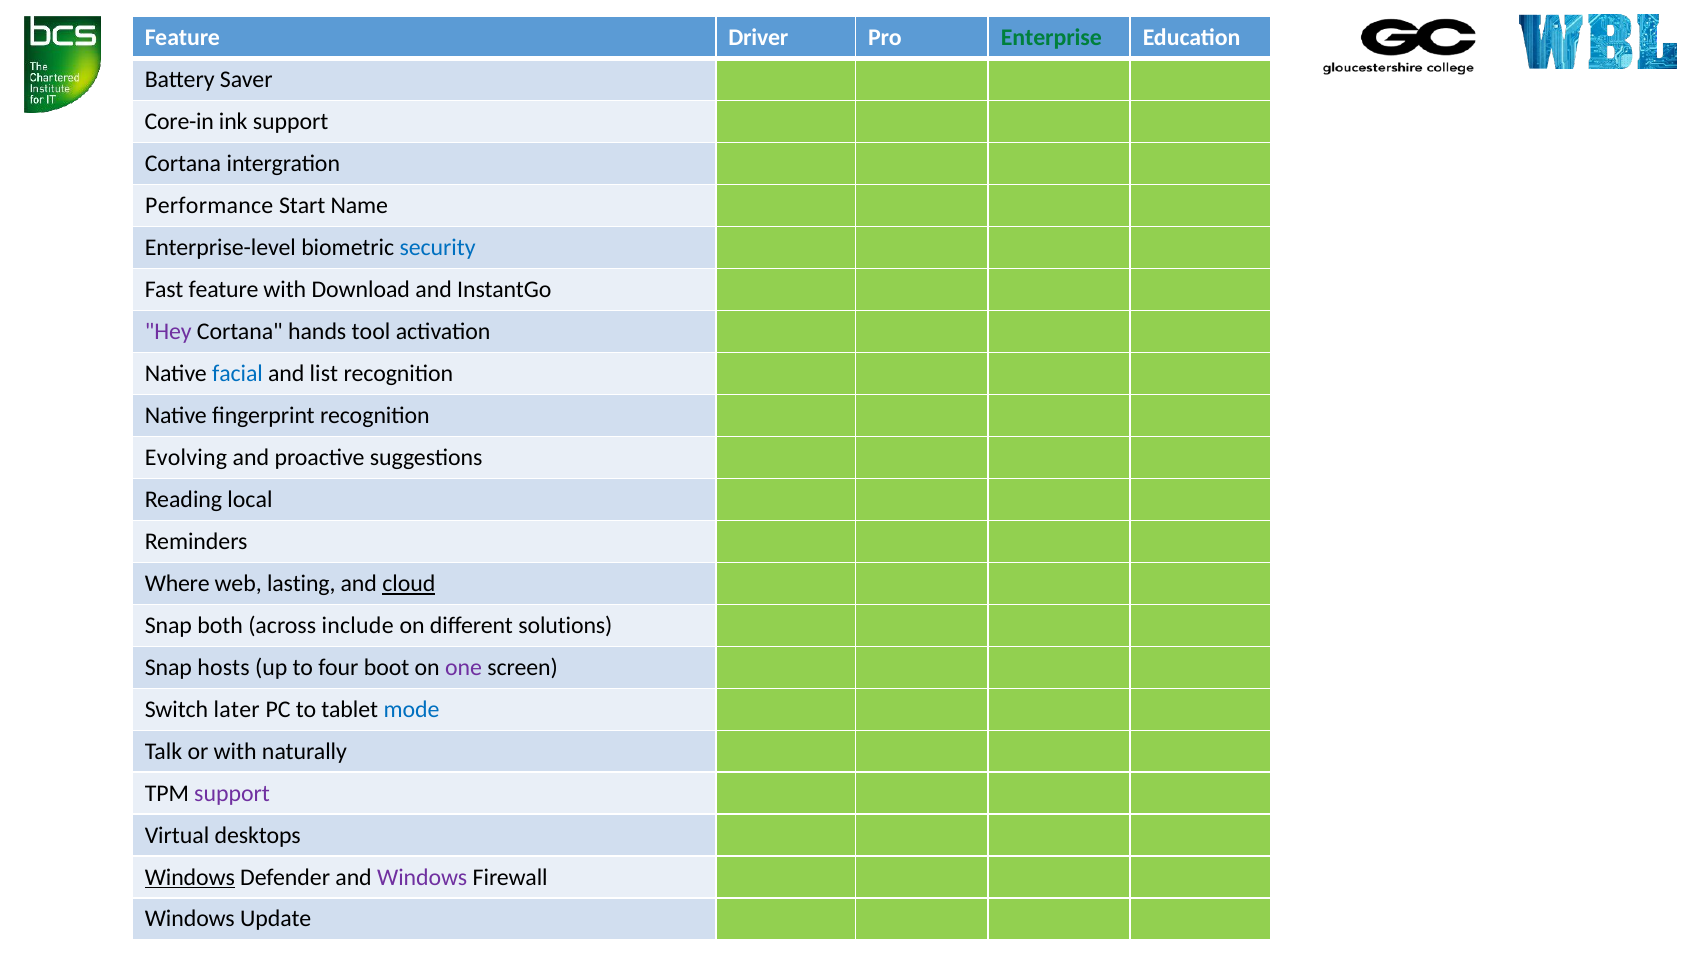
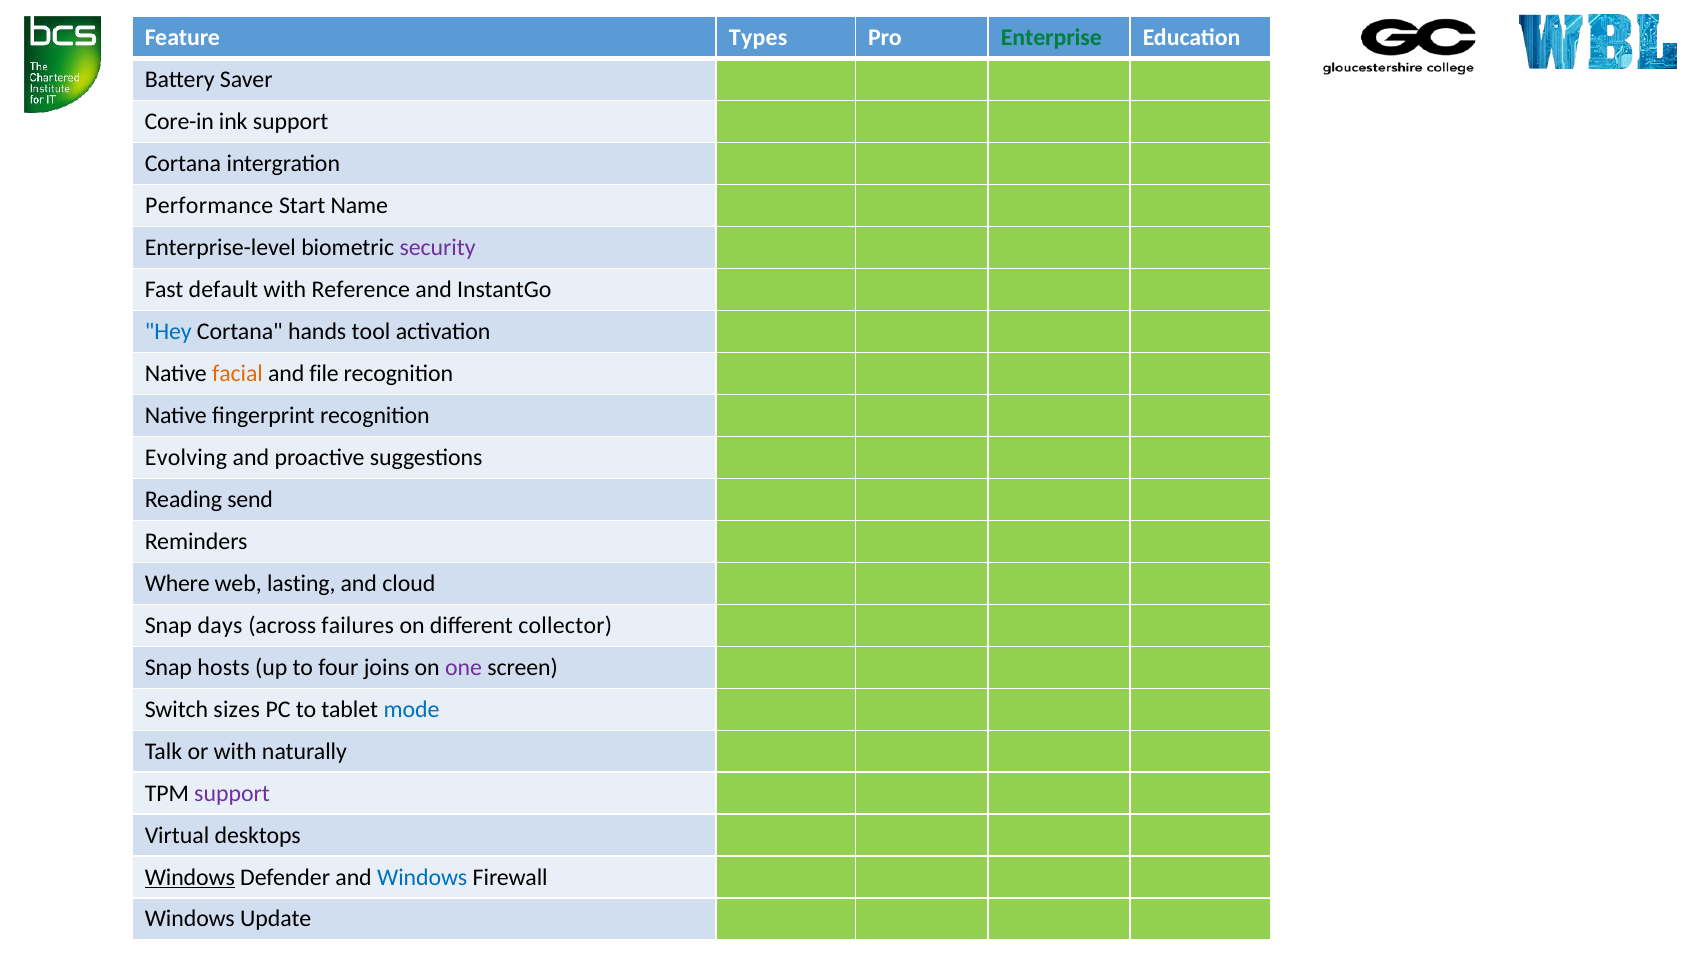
Driver: Driver -> Types
security colour: blue -> purple
Fast feature: feature -> default
Download: Download -> Reference
Hey colour: purple -> blue
facial colour: blue -> orange
list: list -> file
local: local -> send
cloud underline: present -> none
both: both -> days
include: include -> failures
solutions: solutions -> collector
boot: boot -> joins
later: later -> sizes
Windows at (422, 877) colour: purple -> blue
